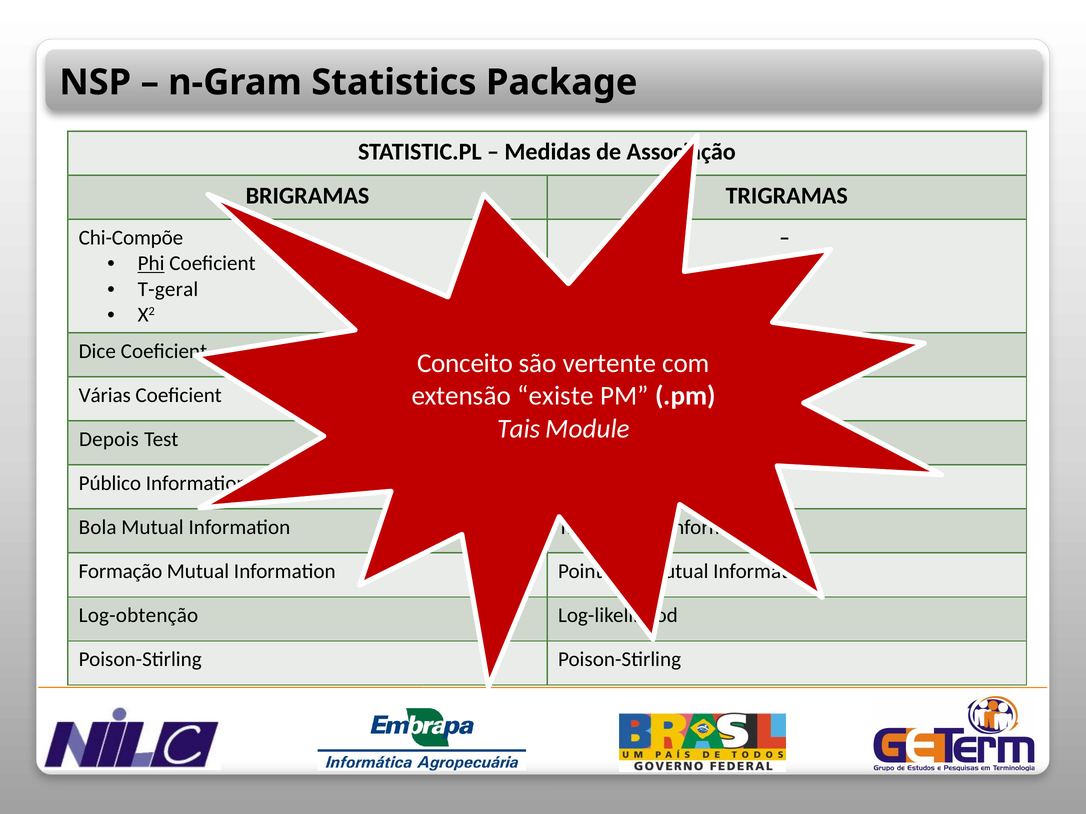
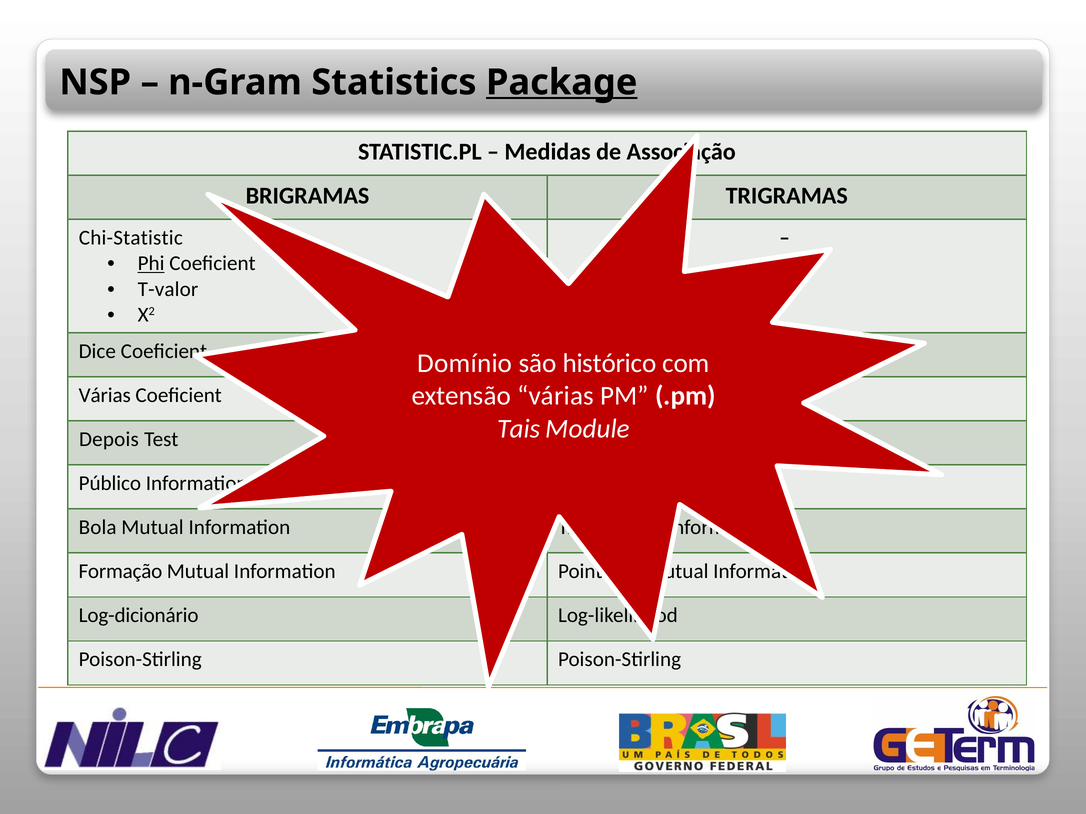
Package underline: none -> present
Chi-Compõe: Chi-Compõe -> Chi-Statistic
T-geral: T-geral -> T-valor
Conceito: Conceito -> Domínio
vertente: vertente -> histórico
extensão existe: existe -> várias
Log-obtenção: Log-obtenção -> Log-dicionário
